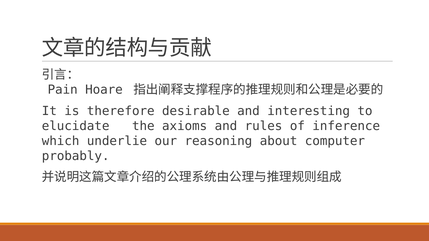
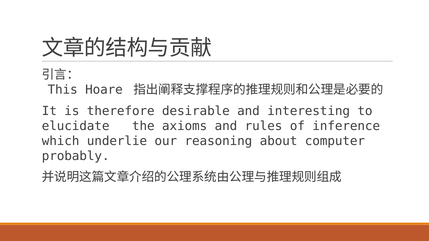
Pain: Pain -> This
